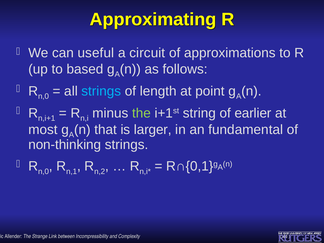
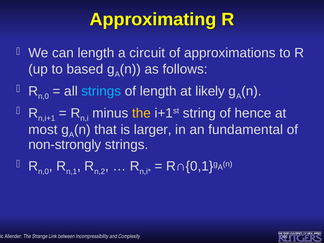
can useful: useful -> length
point: point -> likely
the at (141, 113) colour: light green -> yellow
earlier: earlier -> hence
non-thinking: non-thinking -> non-strongly
